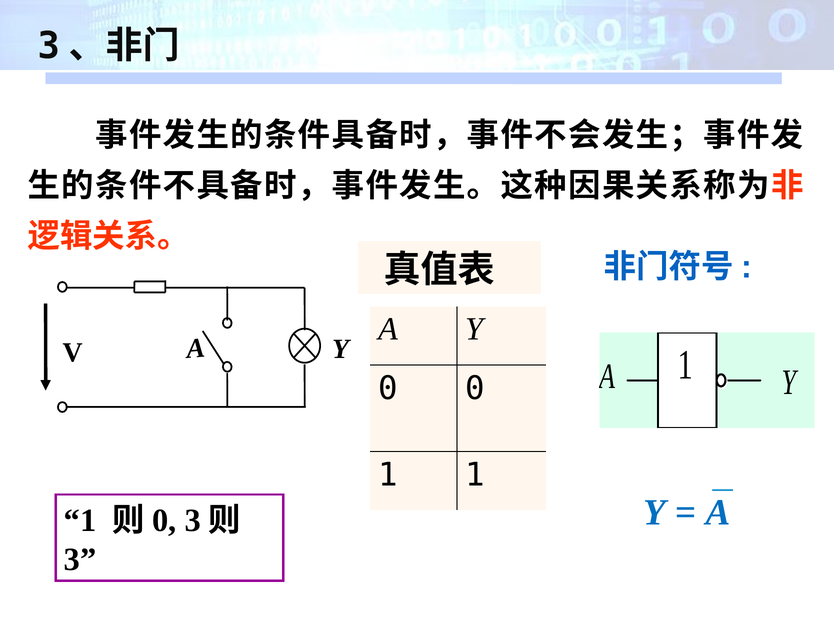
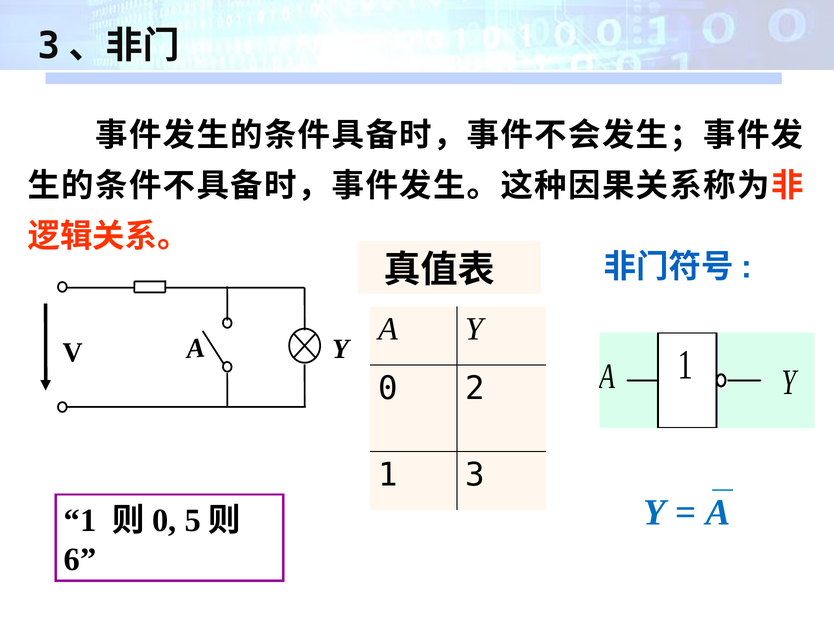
0 0: 0 -> 2
1 1: 1 -> 3
0 3: 3 -> 5
3 at (80, 559): 3 -> 6
